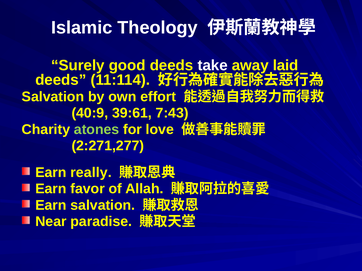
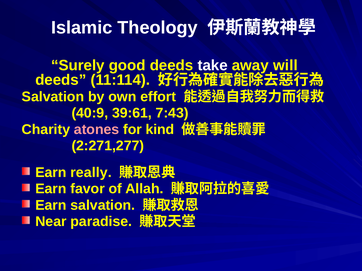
laid: laid -> will
atones colour: light green -> pink
love: love -> kind
